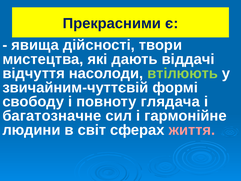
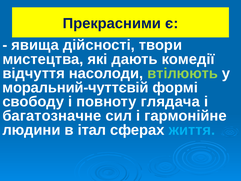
віддачі: віддачі -> комедії
звичайним-чуттєвій: звичайним-чуттєвій -> моральний-чуттєвій
світ: світ -> італ
життя colour: pink -> light blue
